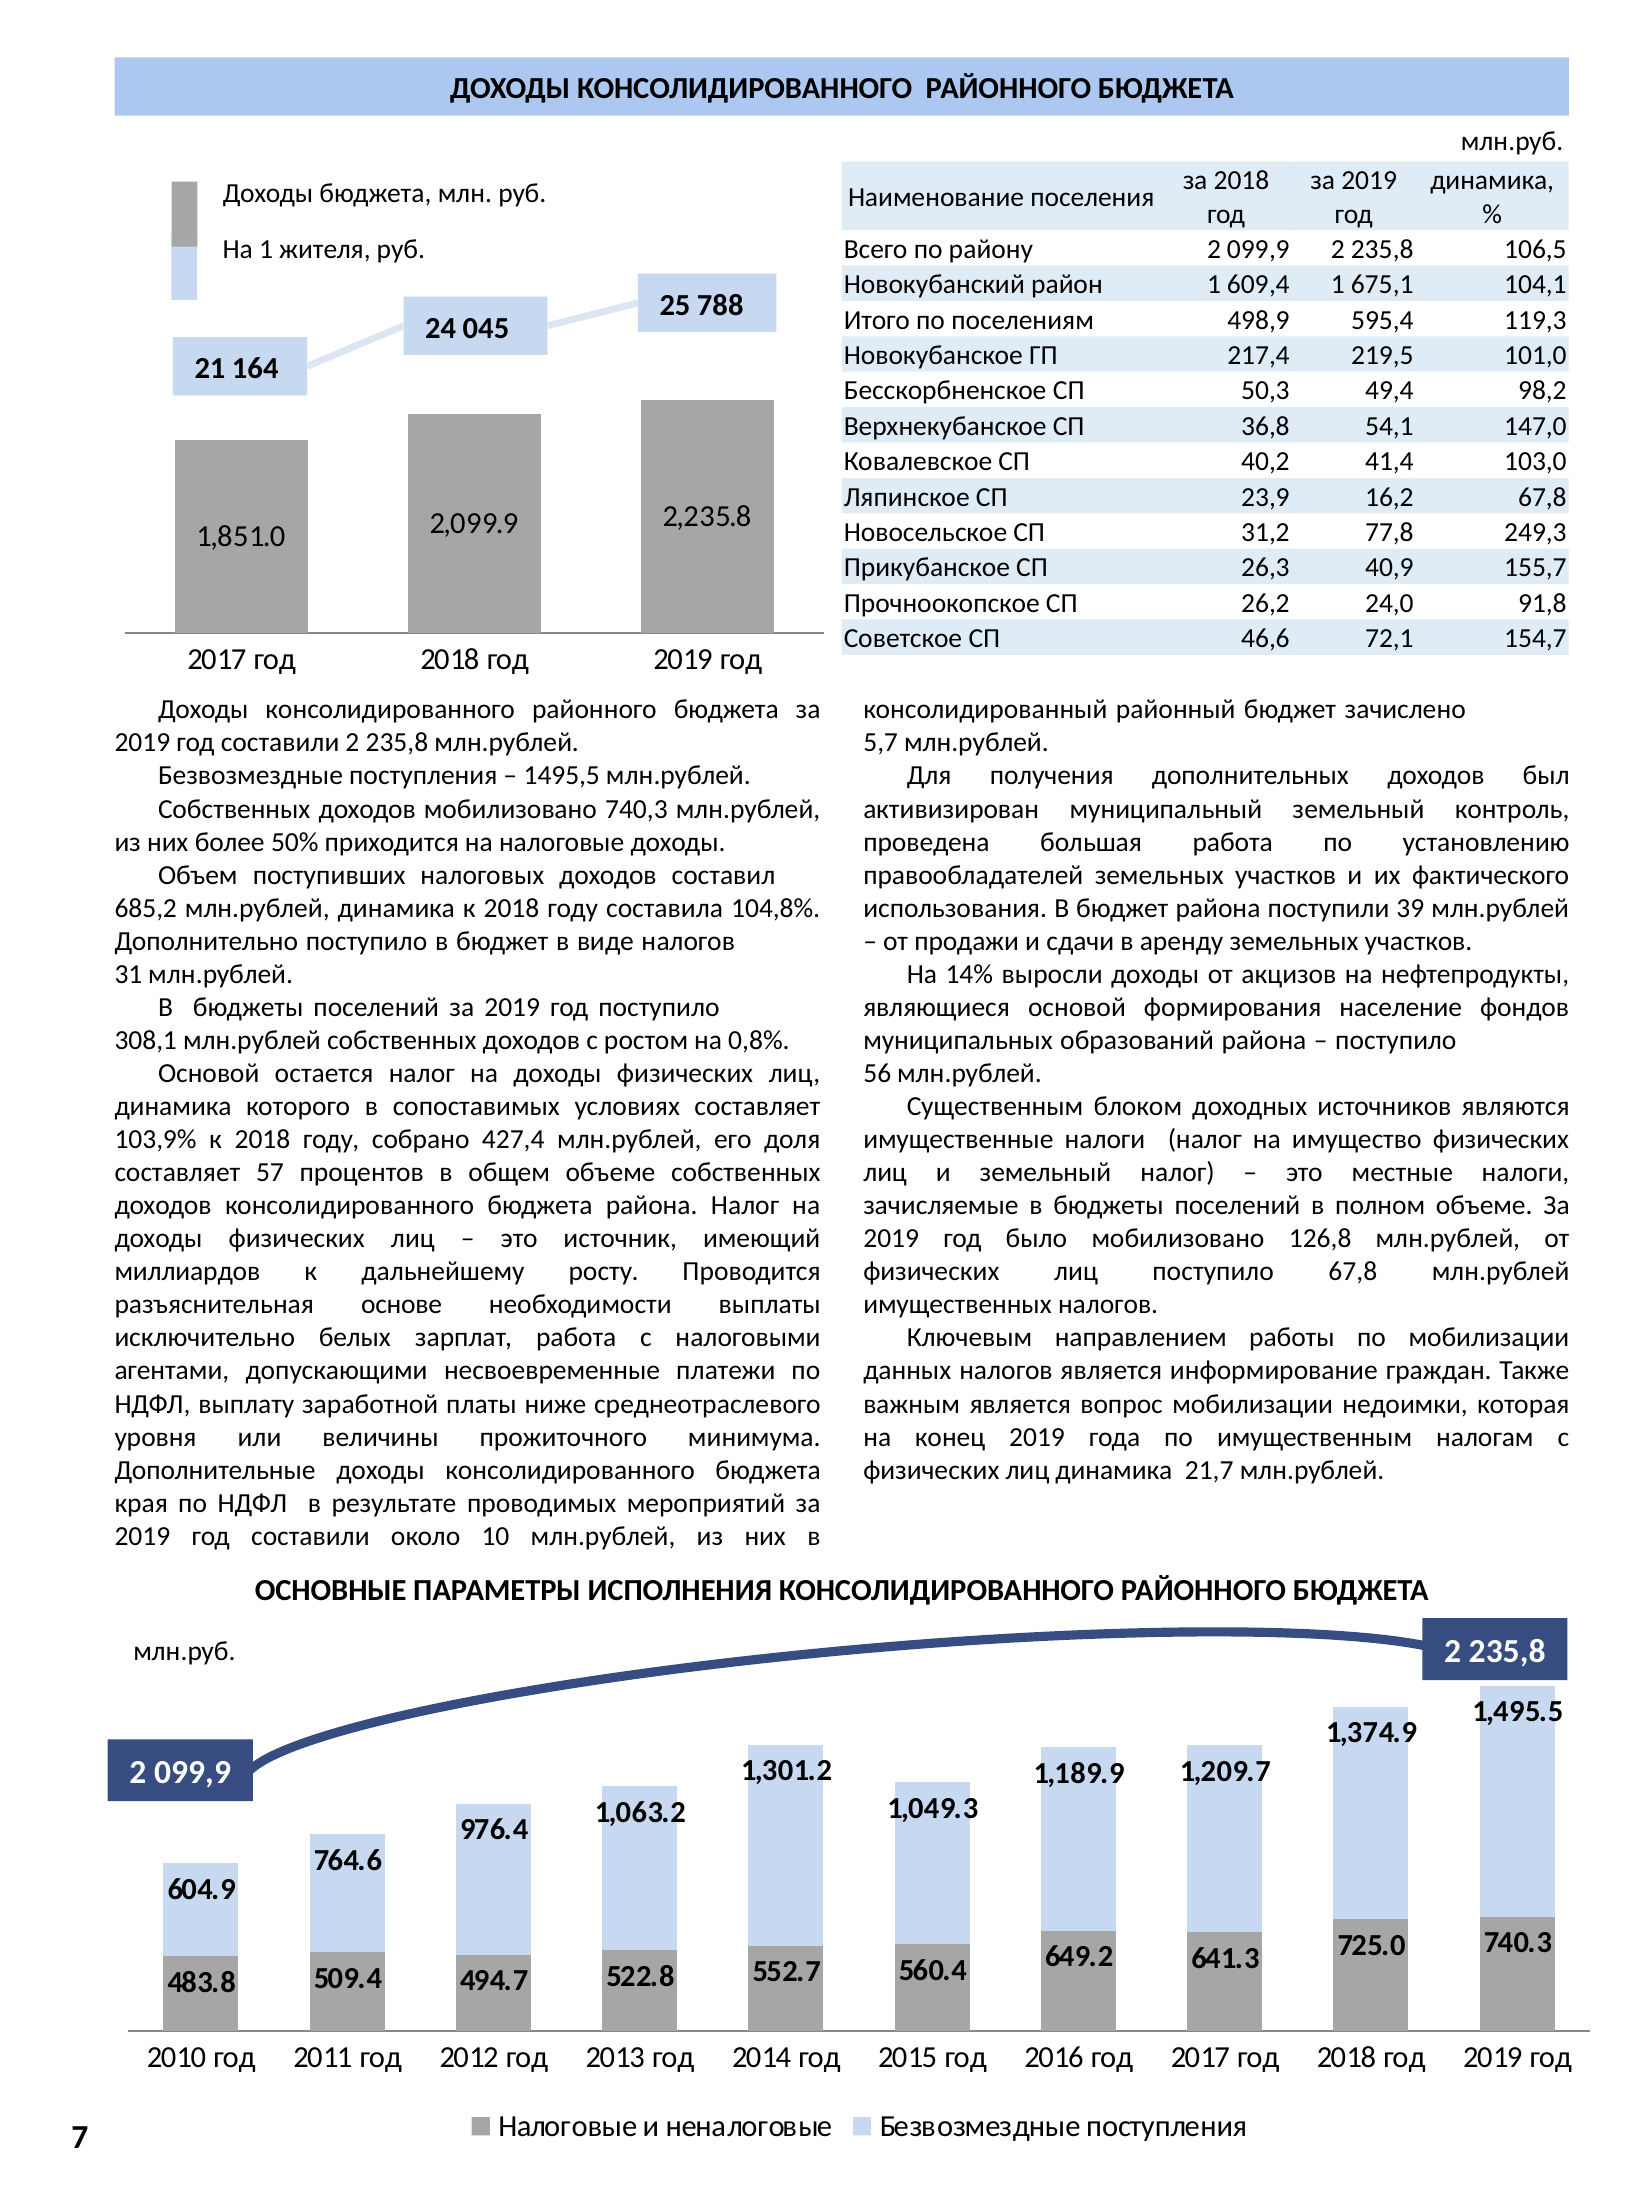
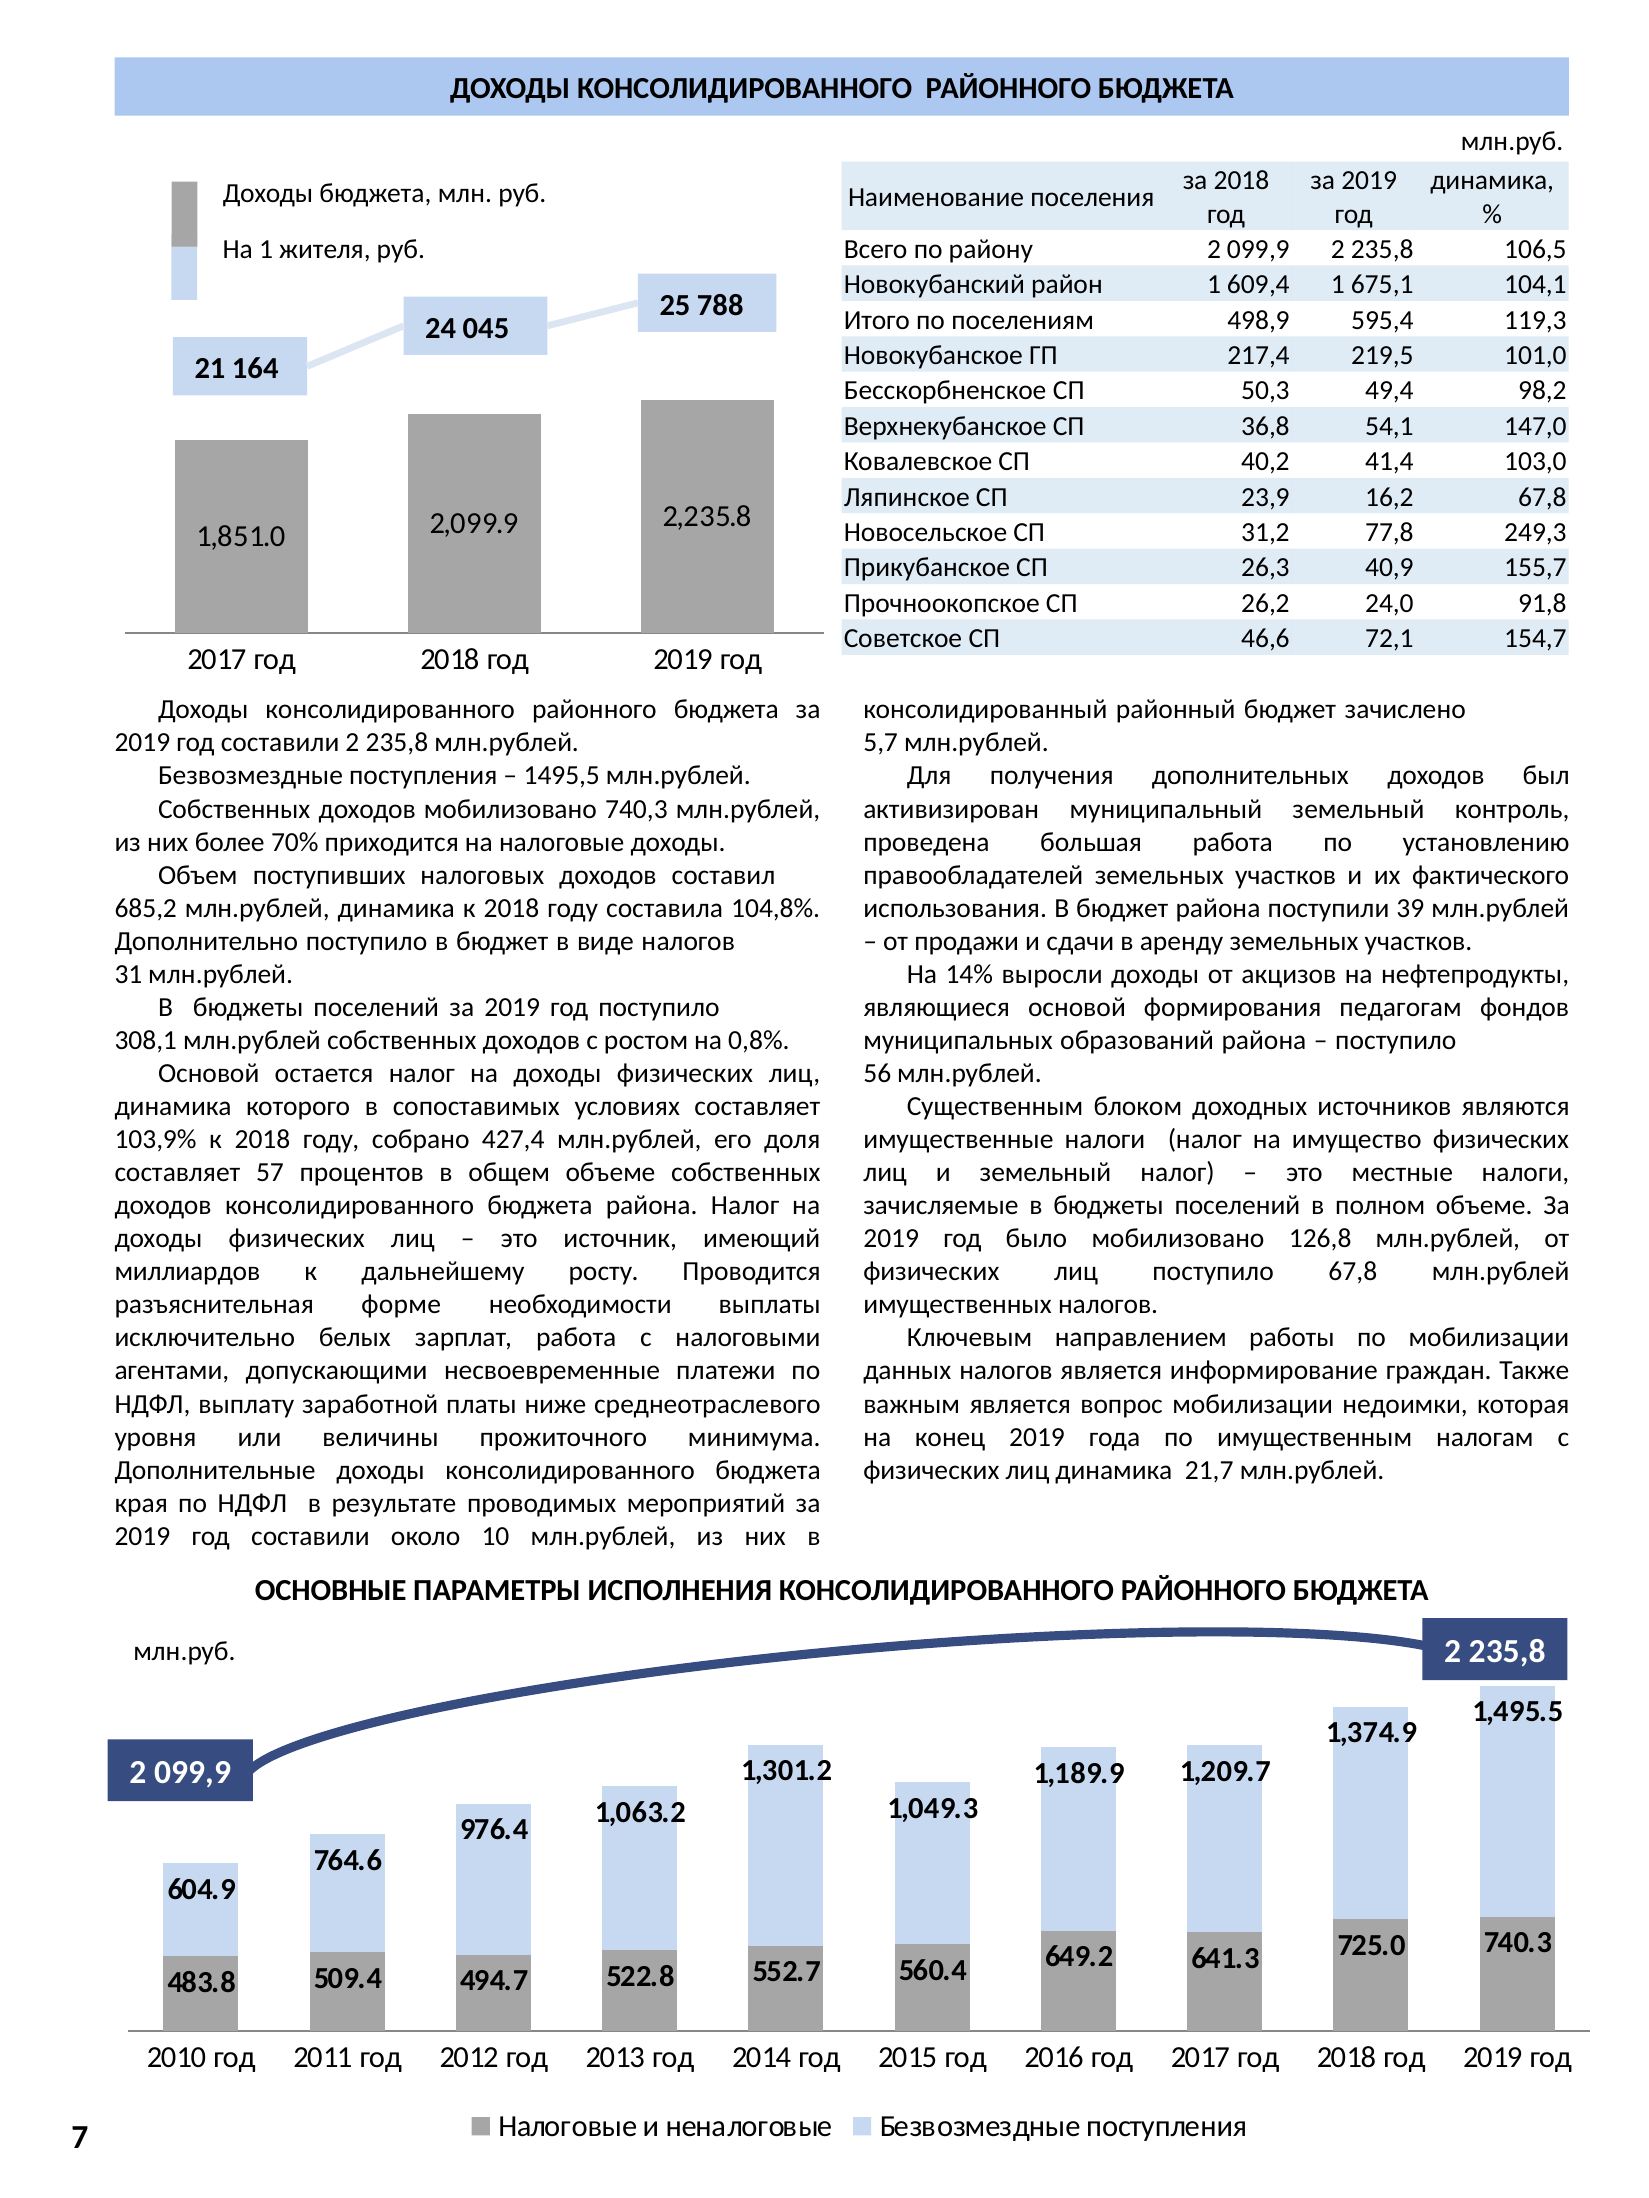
50%: 50% -> 70%
население: население -> педагогам
основе: основе -> форме
